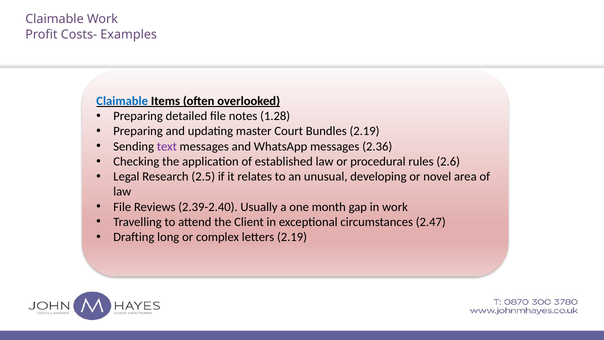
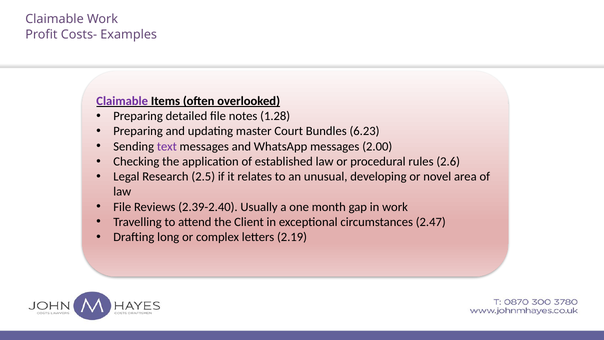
Claimable at (122, 101) colour: blue -> purple
Bundles 2.19: 2.19 -> 6.23
2.36: 2.36 -> 2.00
